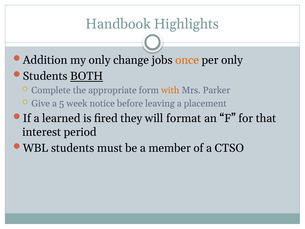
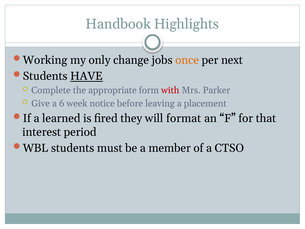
Addition: Addition -> Working
per only: only -> next
BOTH: BOTH -> HAVE
with colour: orange -> red
5: 5 -> 6
